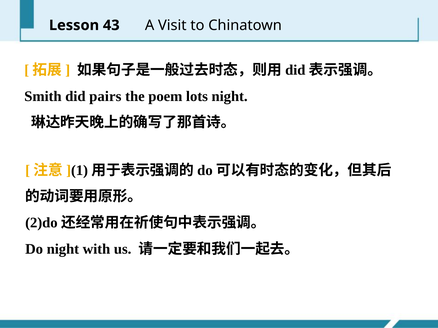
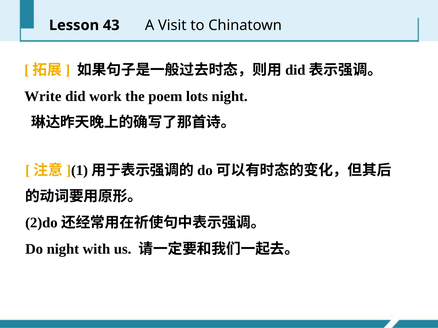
Smith: Smith -> Write
pairs: pairs -> work
